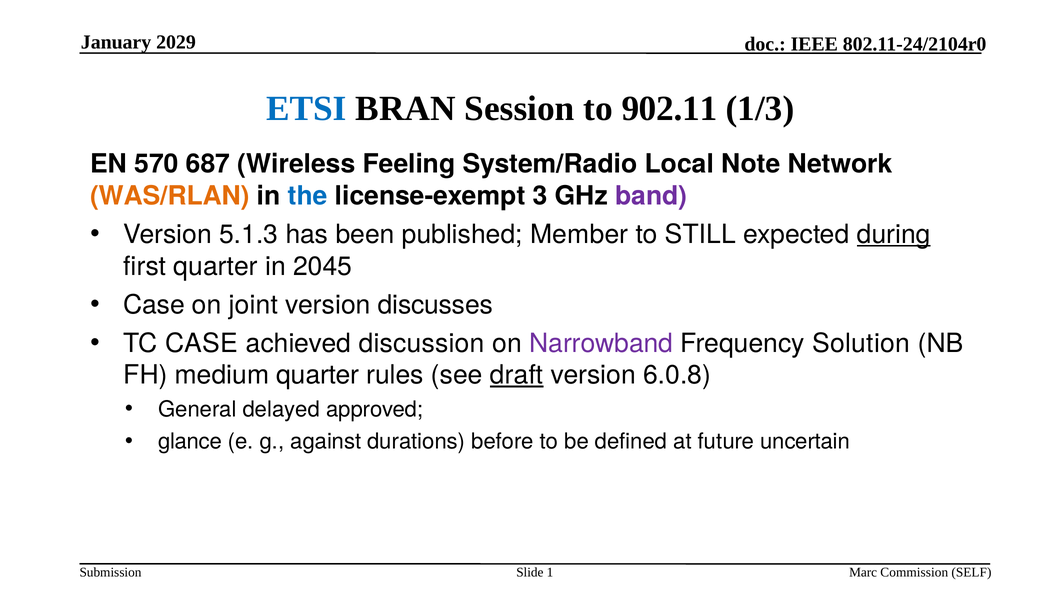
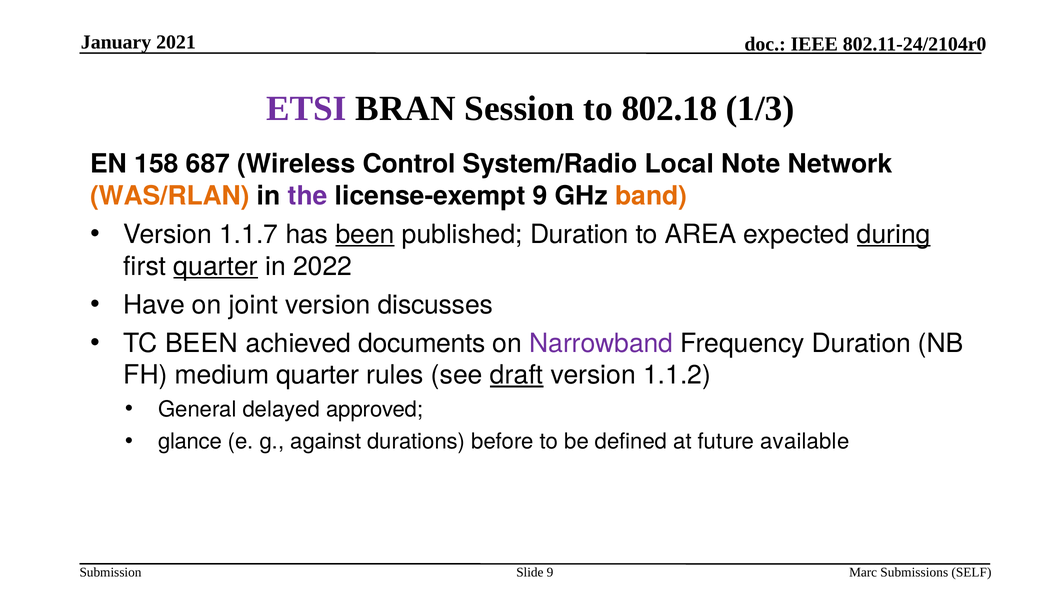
2029: 2029 -> 2021
ETSI colour: blue -> purple
902.11: 902.11 -> 802.18
570: 570 -> 158
Feeling: Feeling -> Control
the at (308, 196) colour: blue -> purple
license-exempt 3: 3 -> 9
band colour: purple -> orange
5.1.3: 5.1.3 -> 1.1.7
been at (365, 234) underline: none -> present
published Member: Member -> Duration
to STILL: STILL -> AREA
quarter at (216, 266) underline: none -> present
2045: 2045 -> 2022
Case at (154, 305): Case -> Have
TC CASE: CASE -> BEEN
discussion: discussion -> documents
Frequency Solution: Solution -> Duration
6.0.8: 6.0.8 -> 1.1.2
future uncertain: uncertain -> available
Slide 1: 1 -> 9
Commission: Commission -> Submissions
